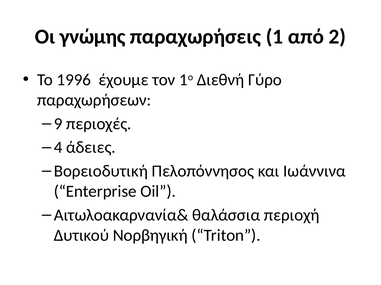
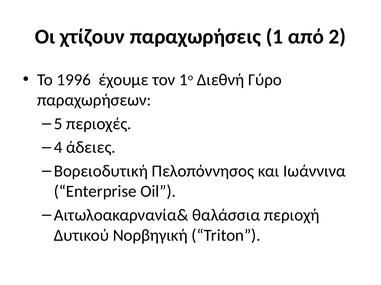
γνώμης: γνώμης -> χτίζουν
9: 9 -> 5
